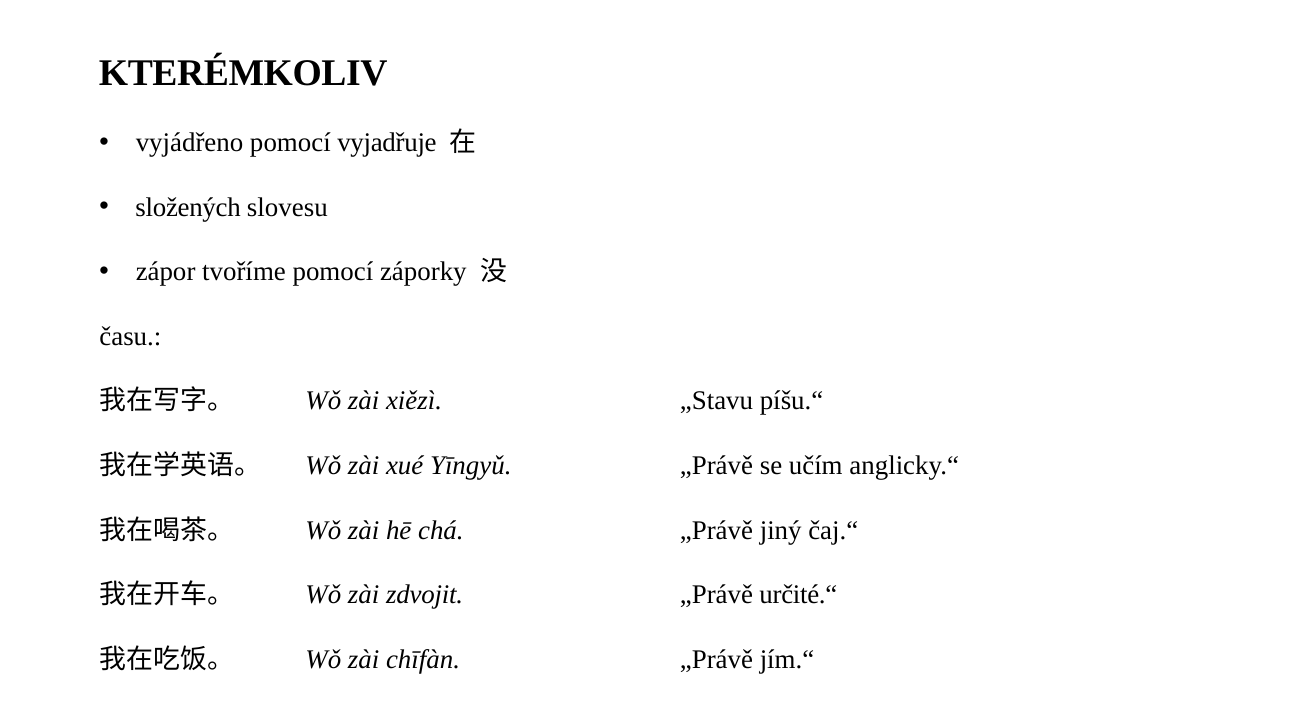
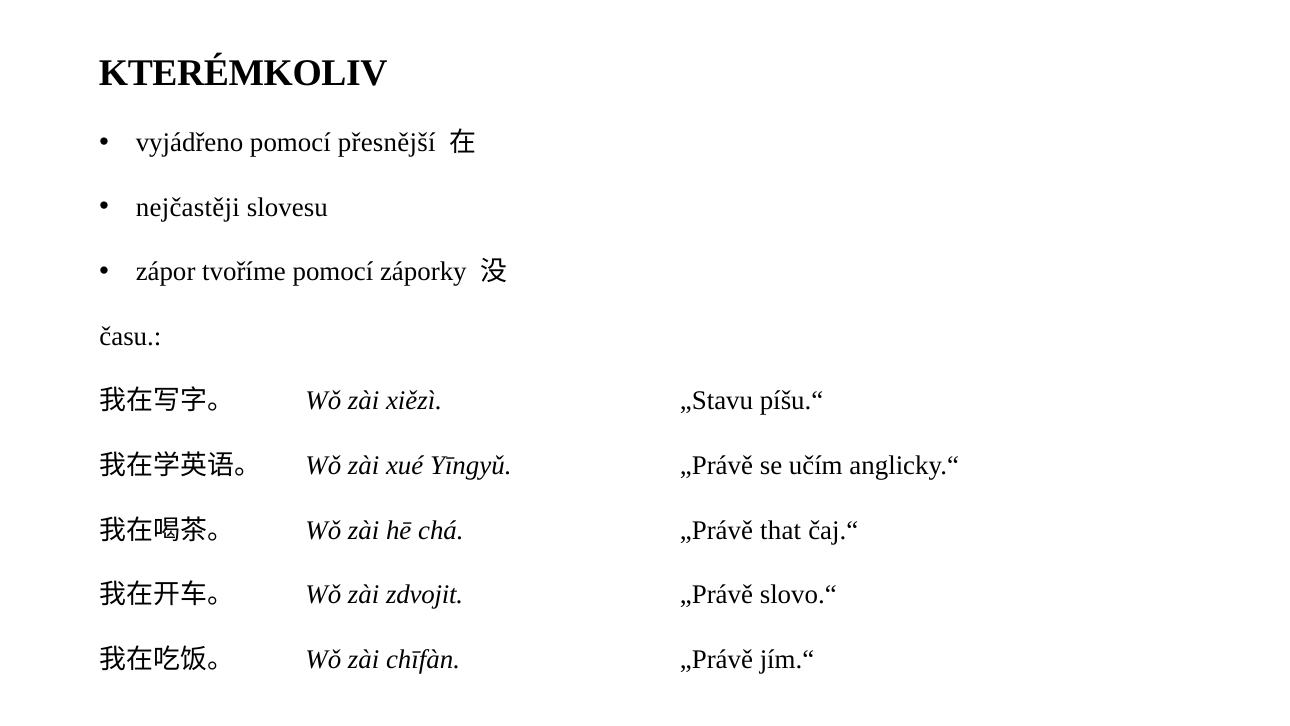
vyjadřuje: vyjadřuje -> přesnější
složených: složených -> nejčastěji
jiný: jiný -> that
určité.“: určité.“ -> slovo.“
